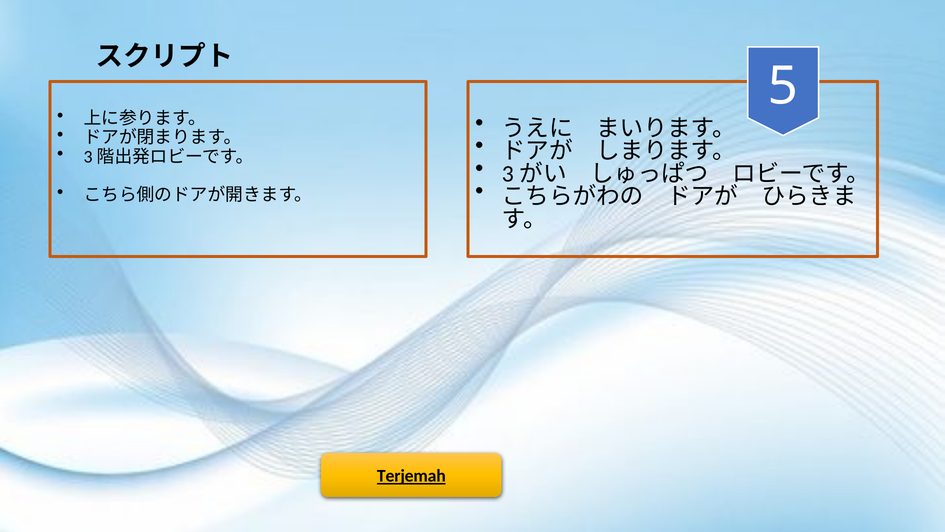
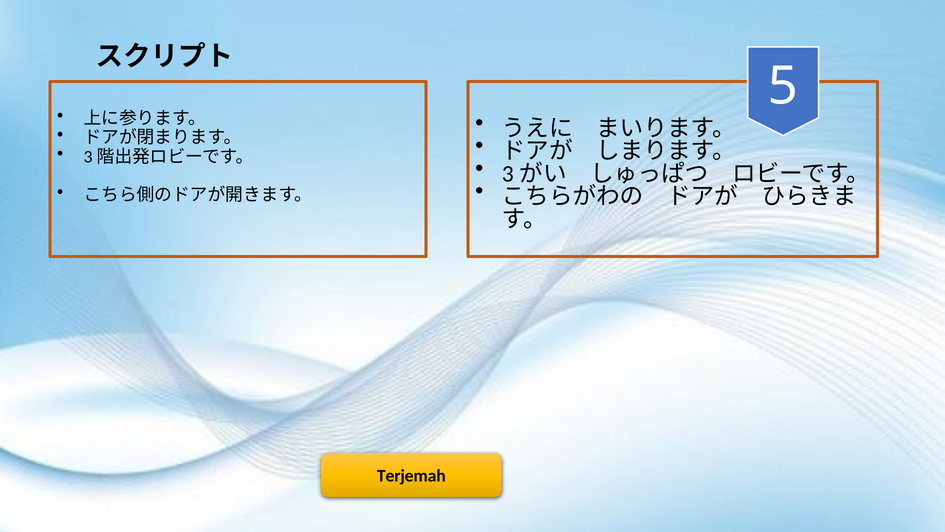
Terjemah underline: present -> none
